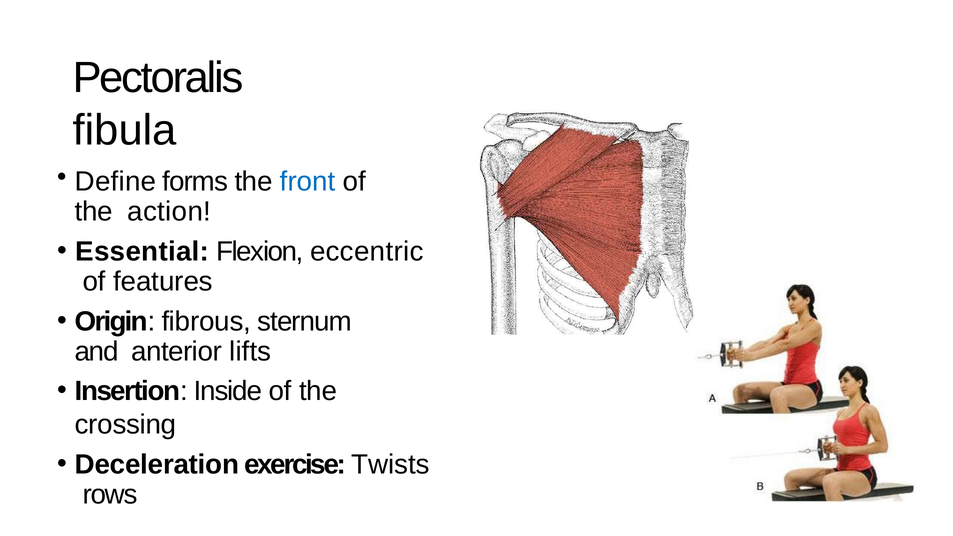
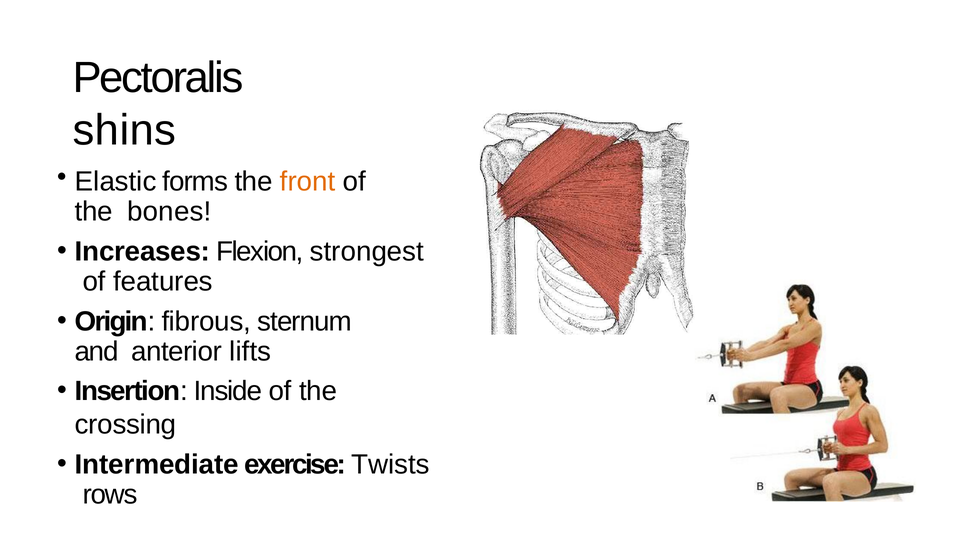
fibula: fibula -> shins
Define: Define -> Elastic
front colour: blue -> orange
action: action -> bones
Essential: Essential -> Increases
eccentric: eccentric -> strongest
Deceleration: Deceleration -> Intermediate
